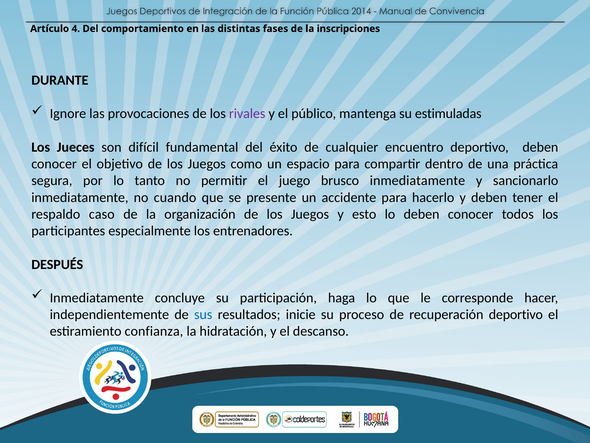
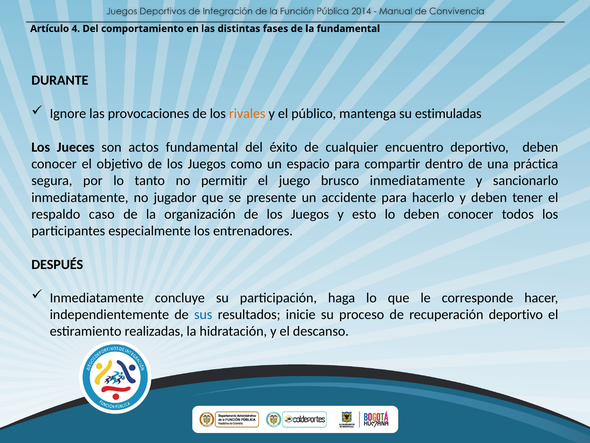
la inscripciones: inscripciones -> fundamental
rivales colour: purple -> orange
difícil: difícil -> actos
cuando: cuando -> jugador
confianza: confianza -> realizadas
